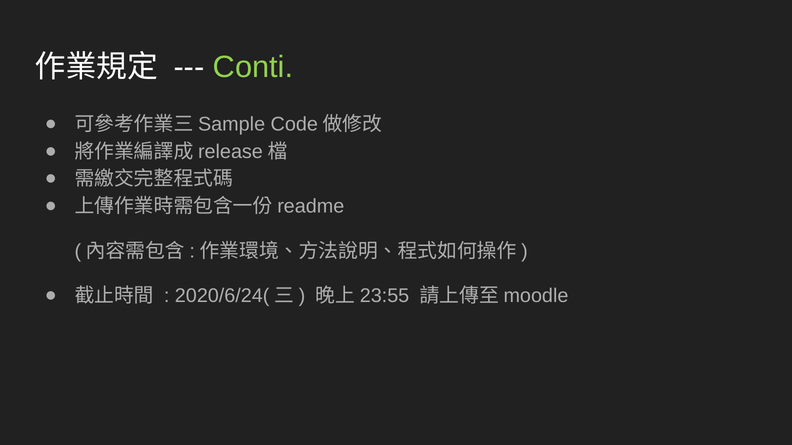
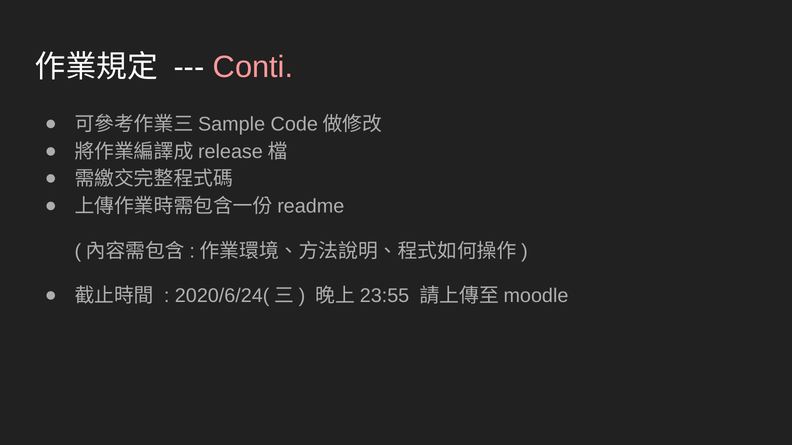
Conti colour: light green -> pink
